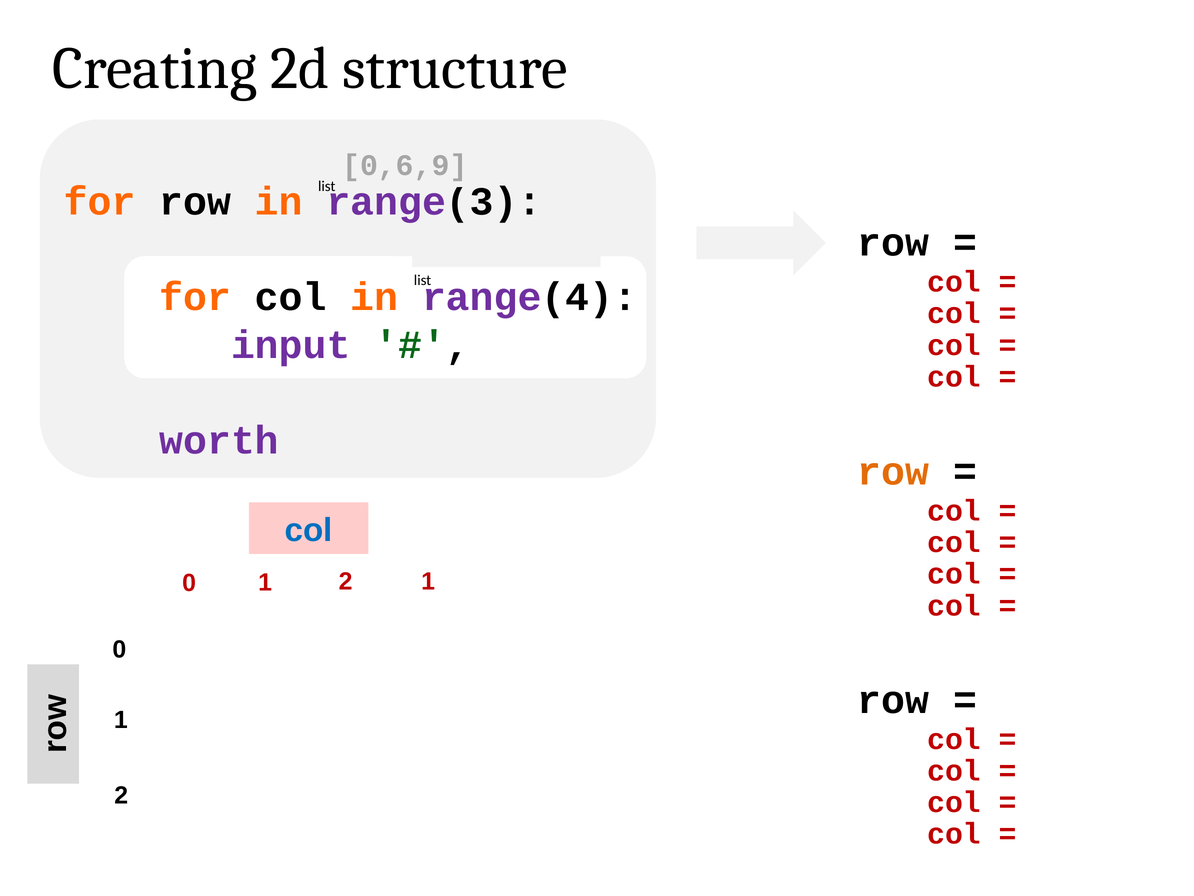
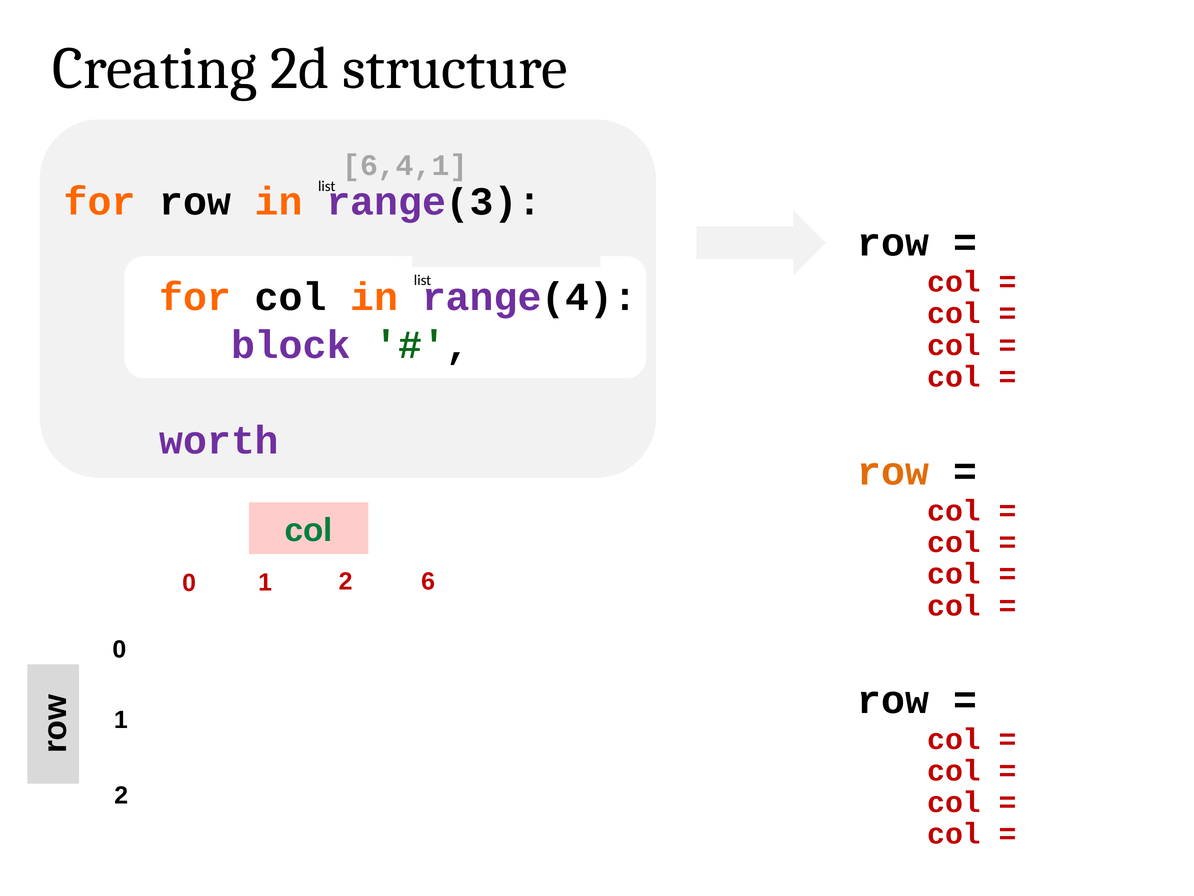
0,6,9: 0,6,9 -> 6,4,1
input: input -> block
col at (309, 530) colour: blue -> green
1 2 1: 1 -> 6
